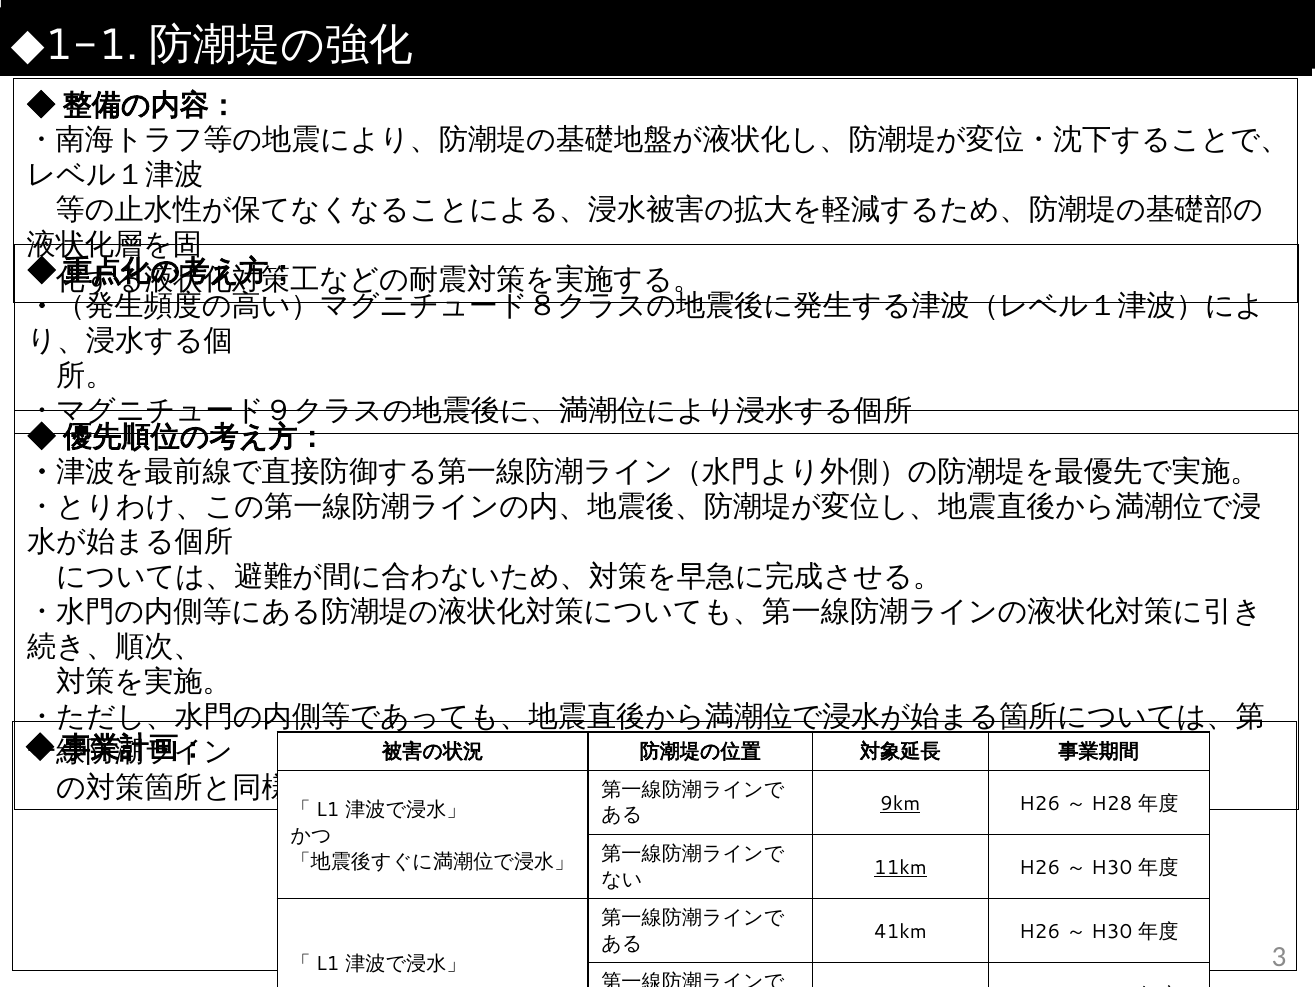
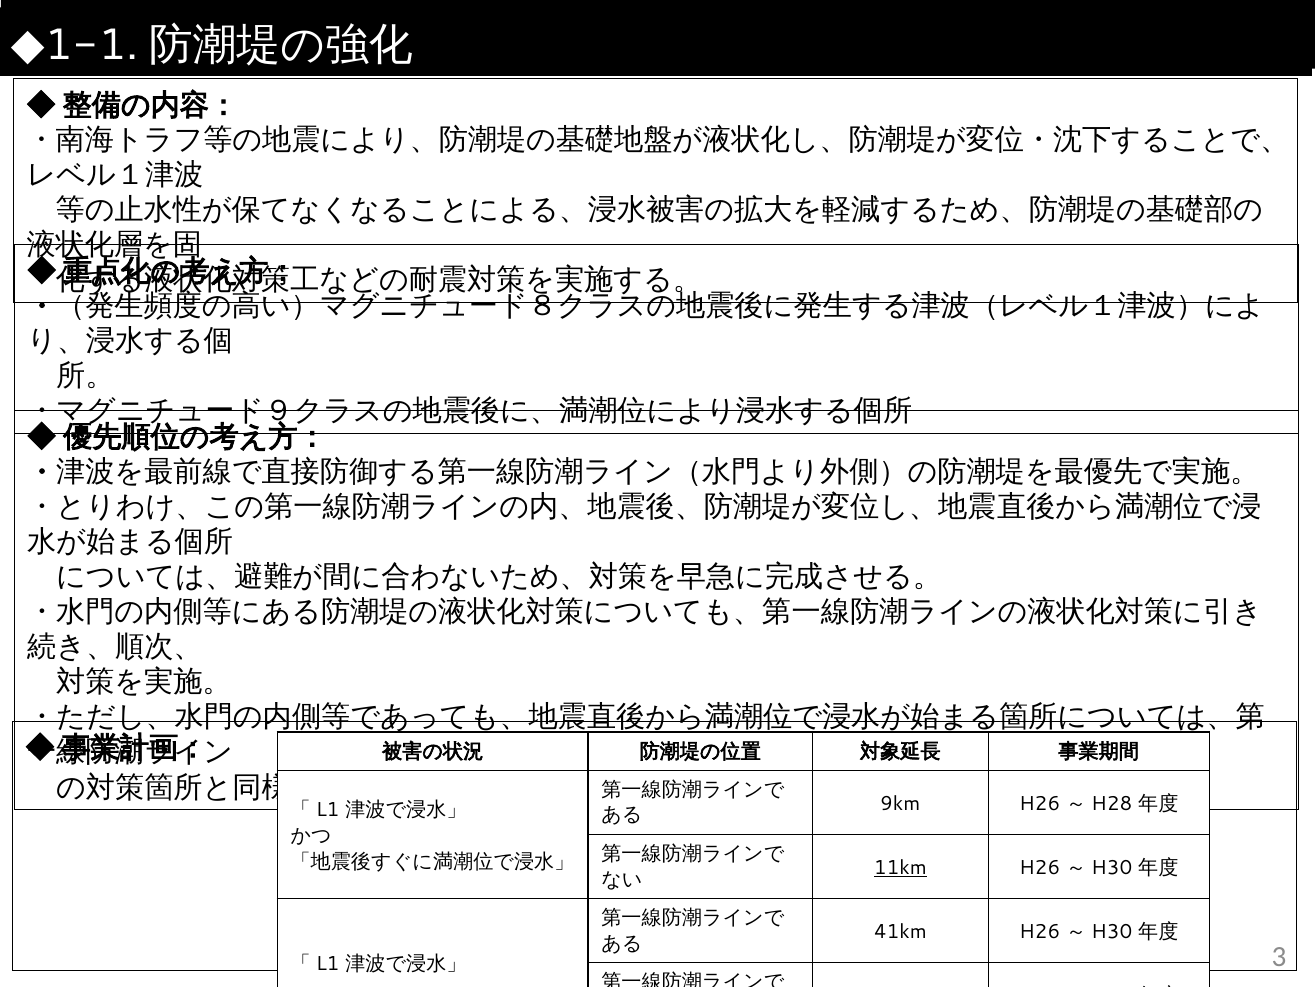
9km underline: present -> none
